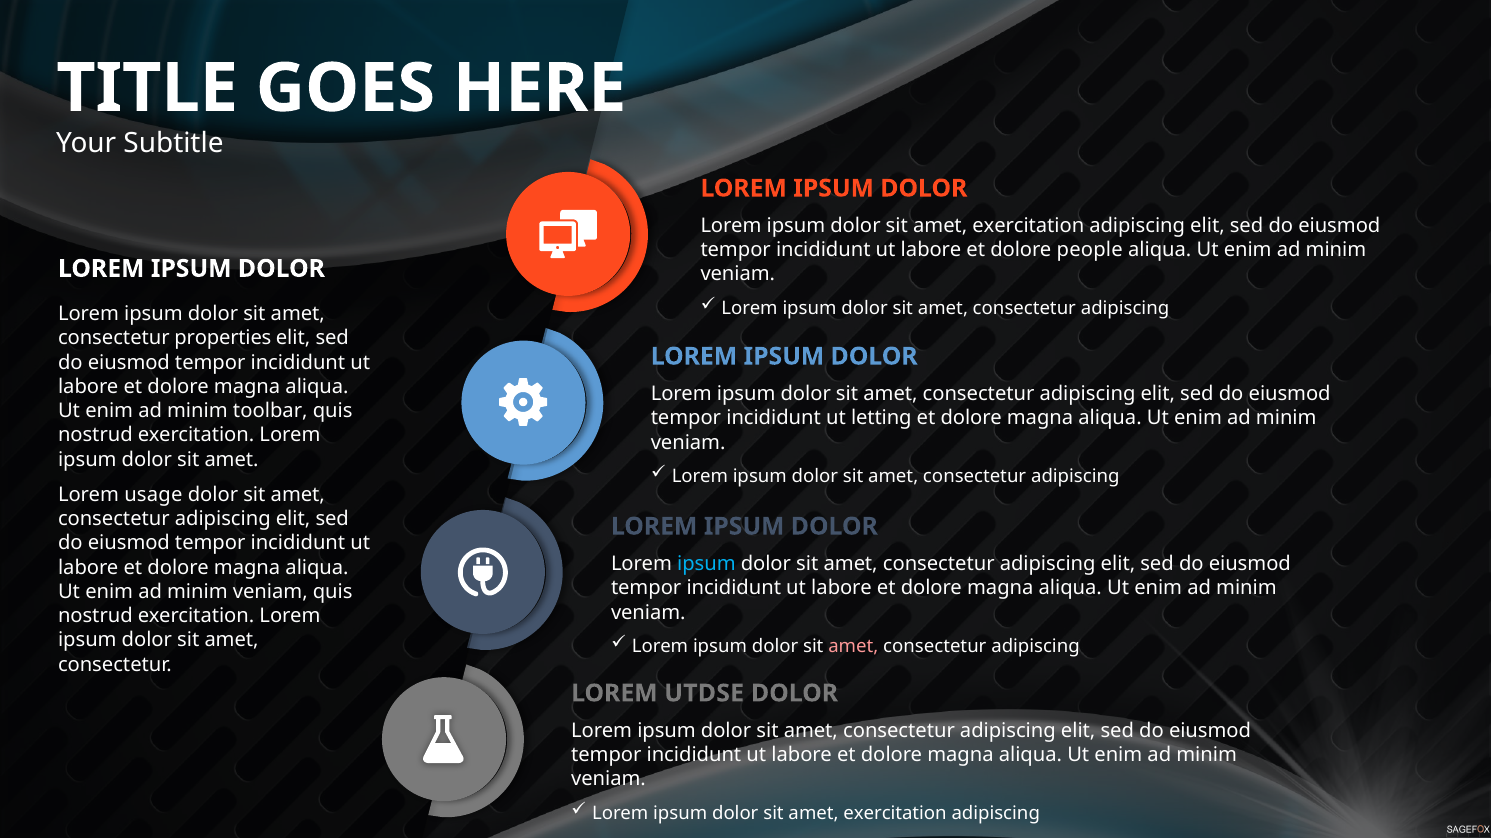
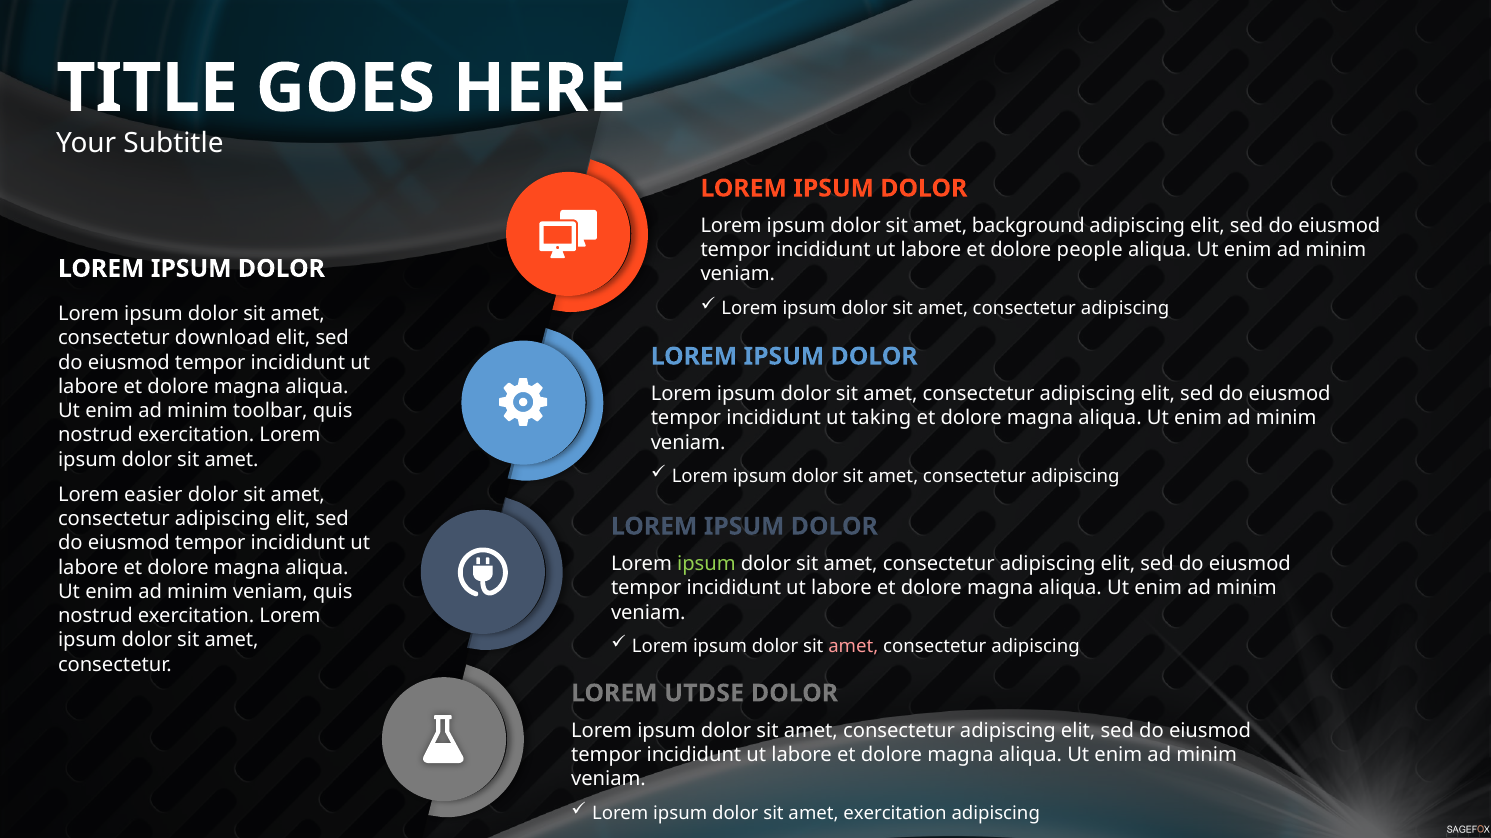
exercitation at (1028, 226): exercitation -> background
properties: properties -> download
letting: letting -> taking
usage: usage -> easier
ipsum at (706, 564) colour: light blue -> light green
